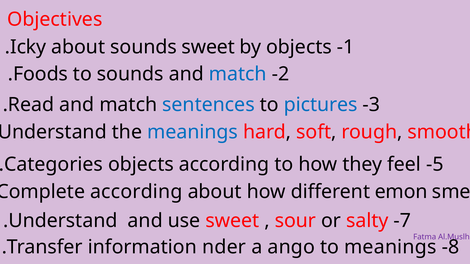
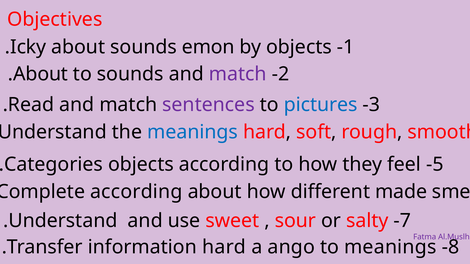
sounds sweet: sweet -> emon
Foods at (41, 74): Foods -> About
match at (238, 74) colour: blue -> purple
sentences colour: blue -> purple
emon: emon -> made
information nder: nder -> hard
